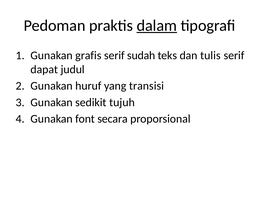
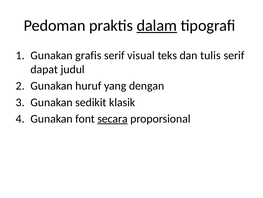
sudah: sudah -> visual
transisi: transisi -> dengan
tujuh: tujuh -> klasik
secara underline: none -> present
